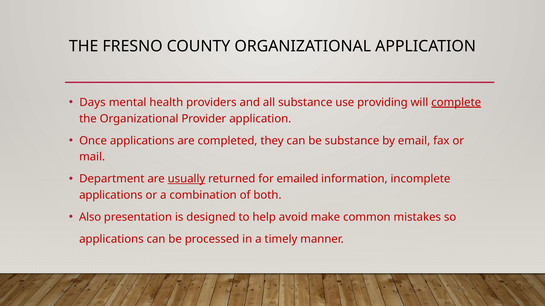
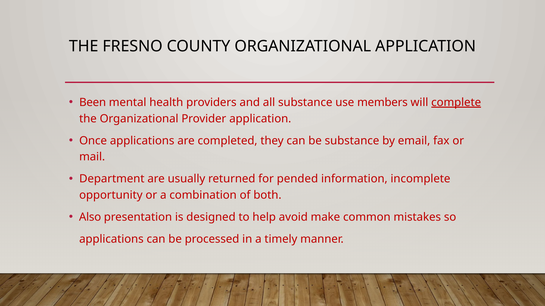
Days: Days -> Been
providing: providing -> members
usually underline: present -> none
emailed: emailed -> pended
applications at (111, 196): applications -> opportunity
